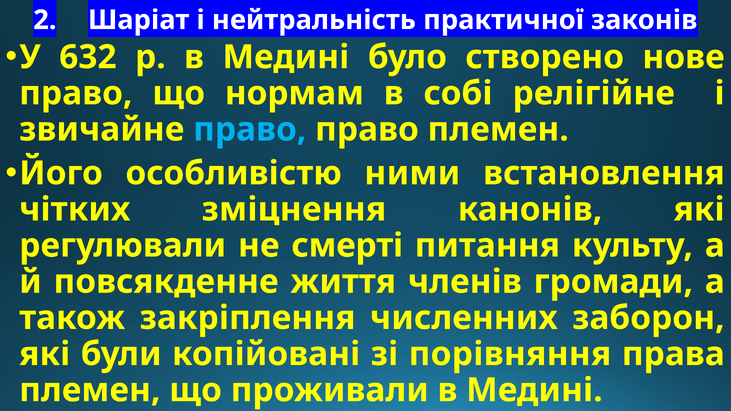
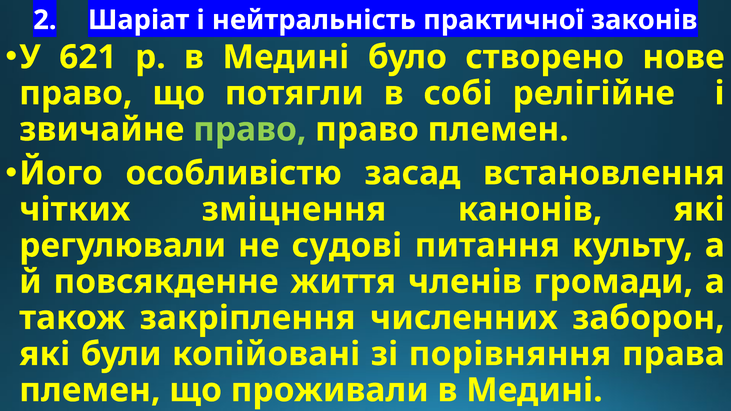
632: 632 -> 621
нормам: нормам -> потягли
право at (250, 130) colour: light blue -> light green
ними: ними -> засад
смерті: смерті -> судові
